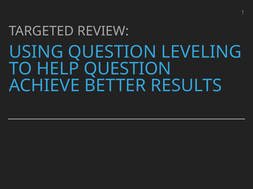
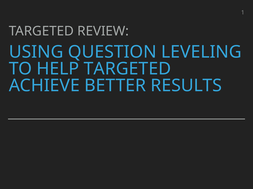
HELP QUESTION: QUESTION -> TARGETED
